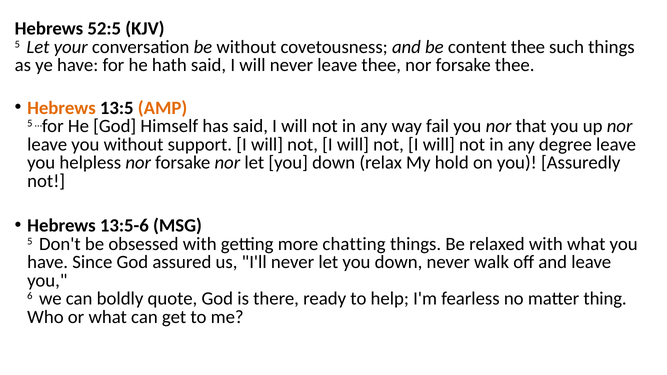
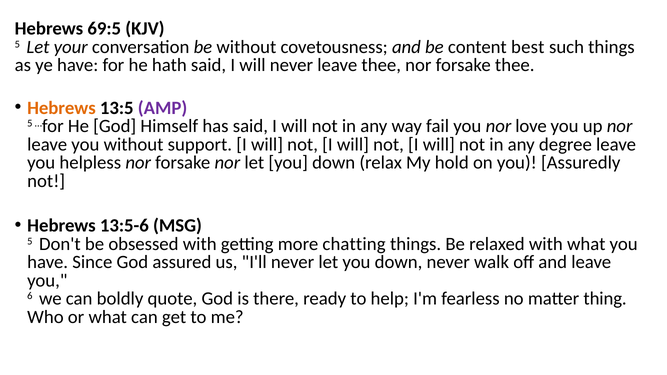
52:5: 52:5 -> 69:5
content thee: thee -> best
AMP colour: orange -> purple
that: that -> love
